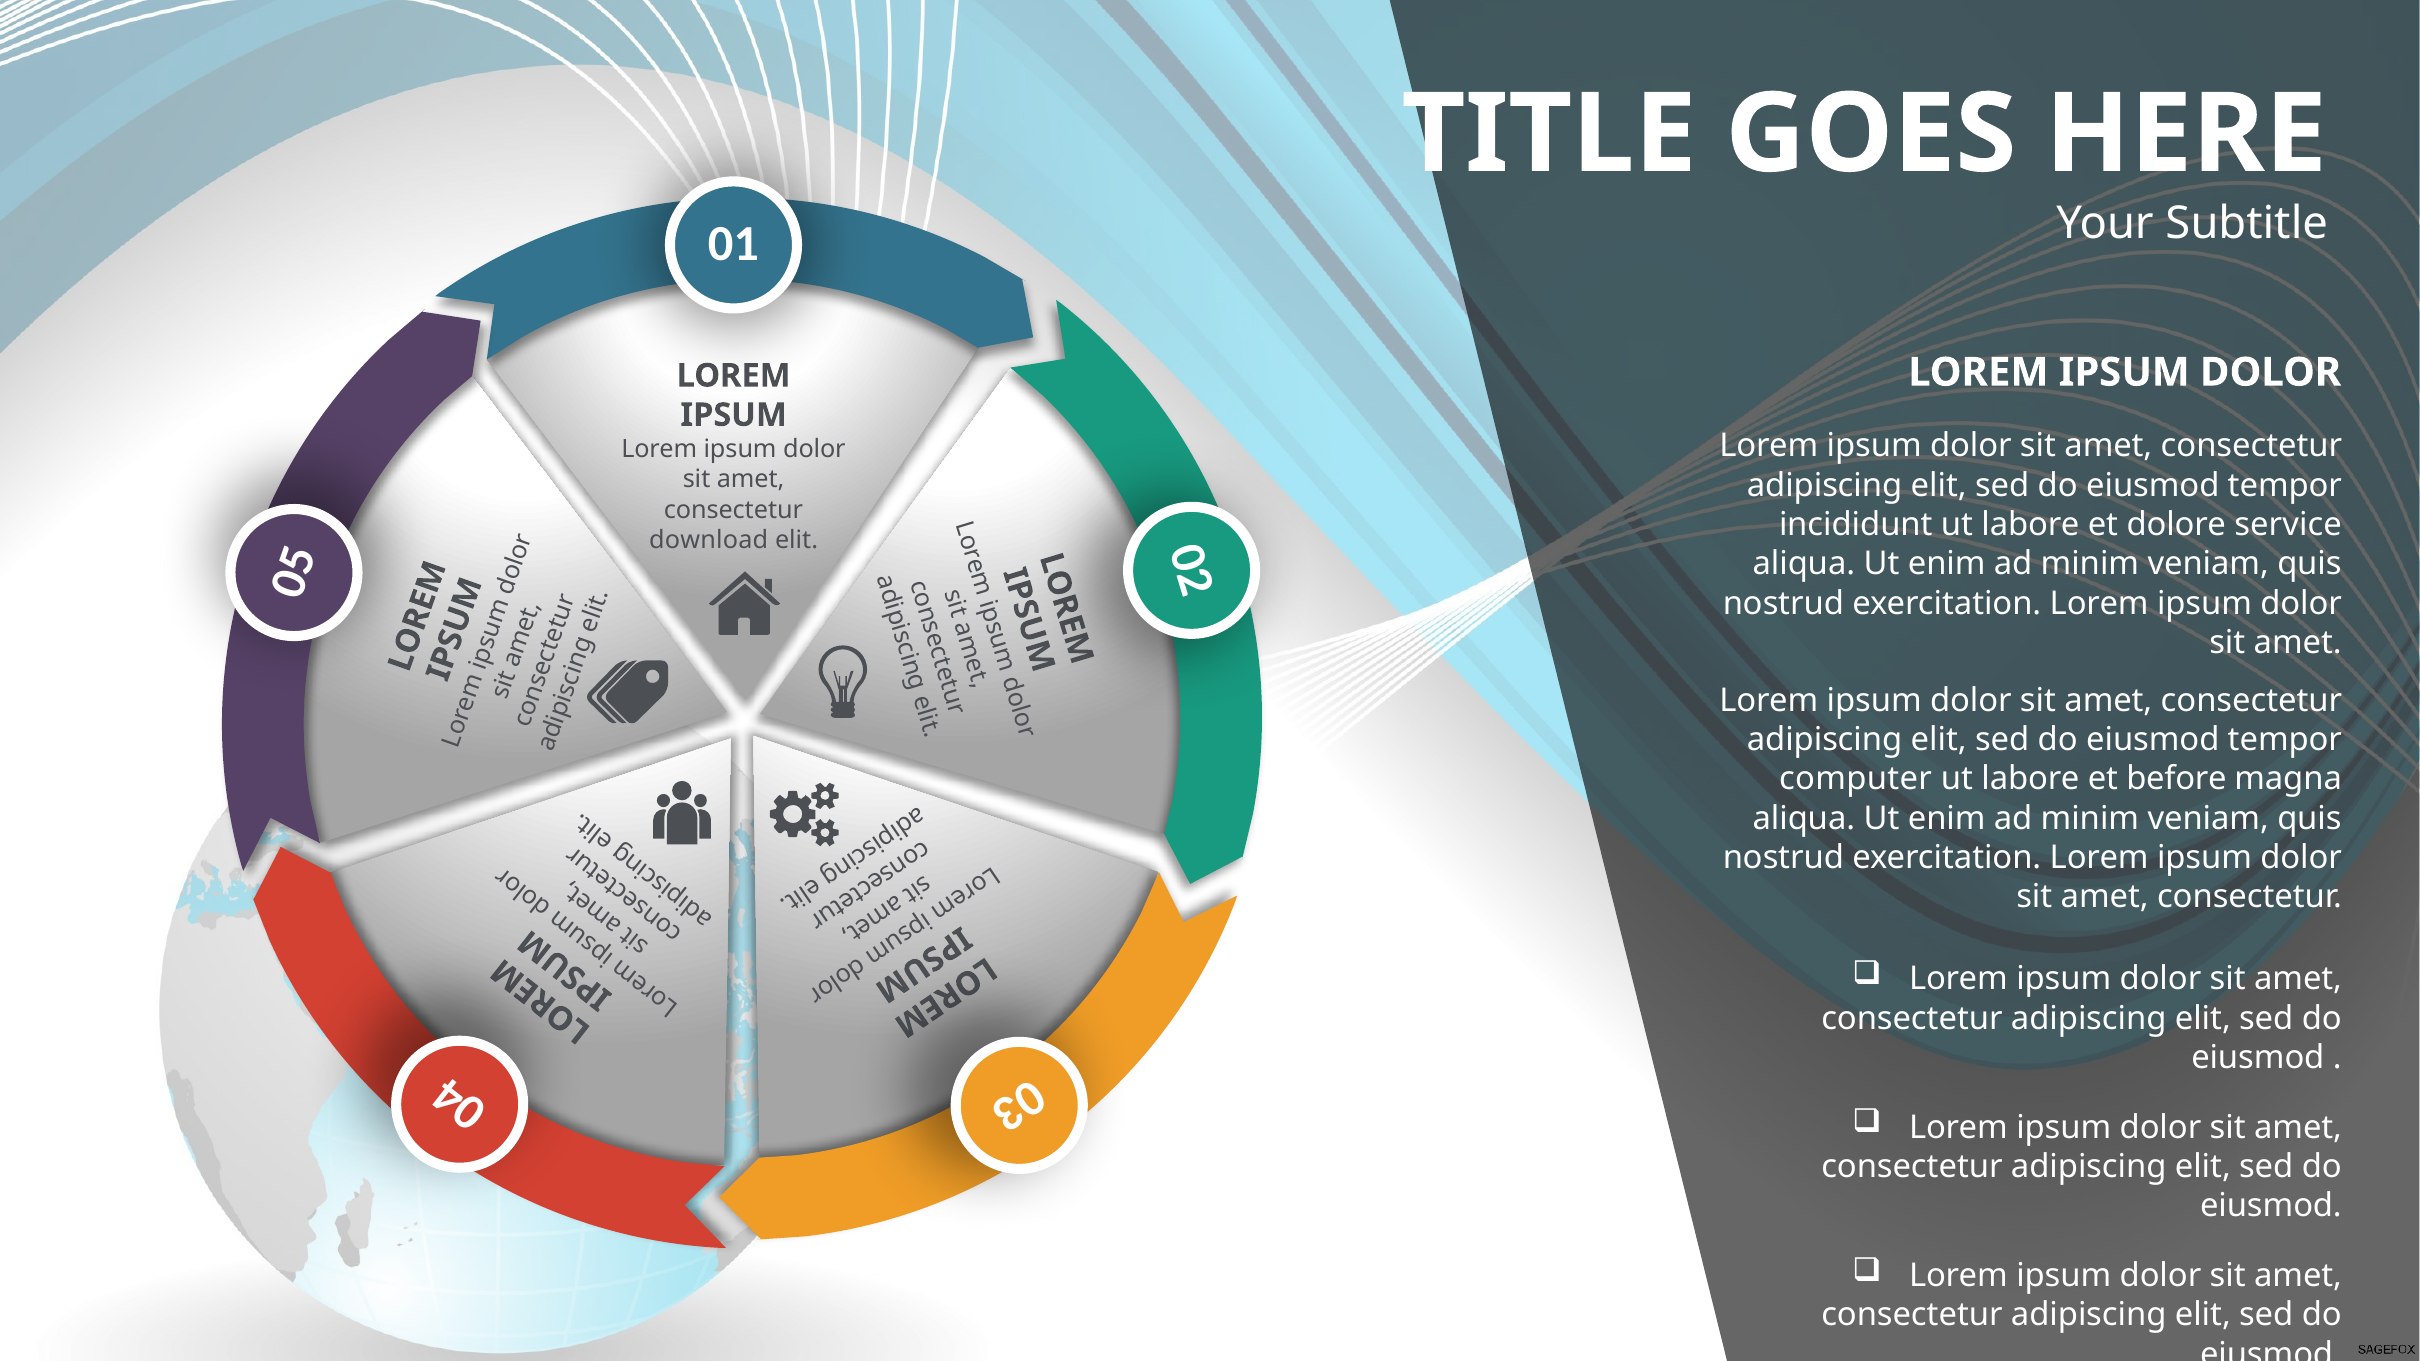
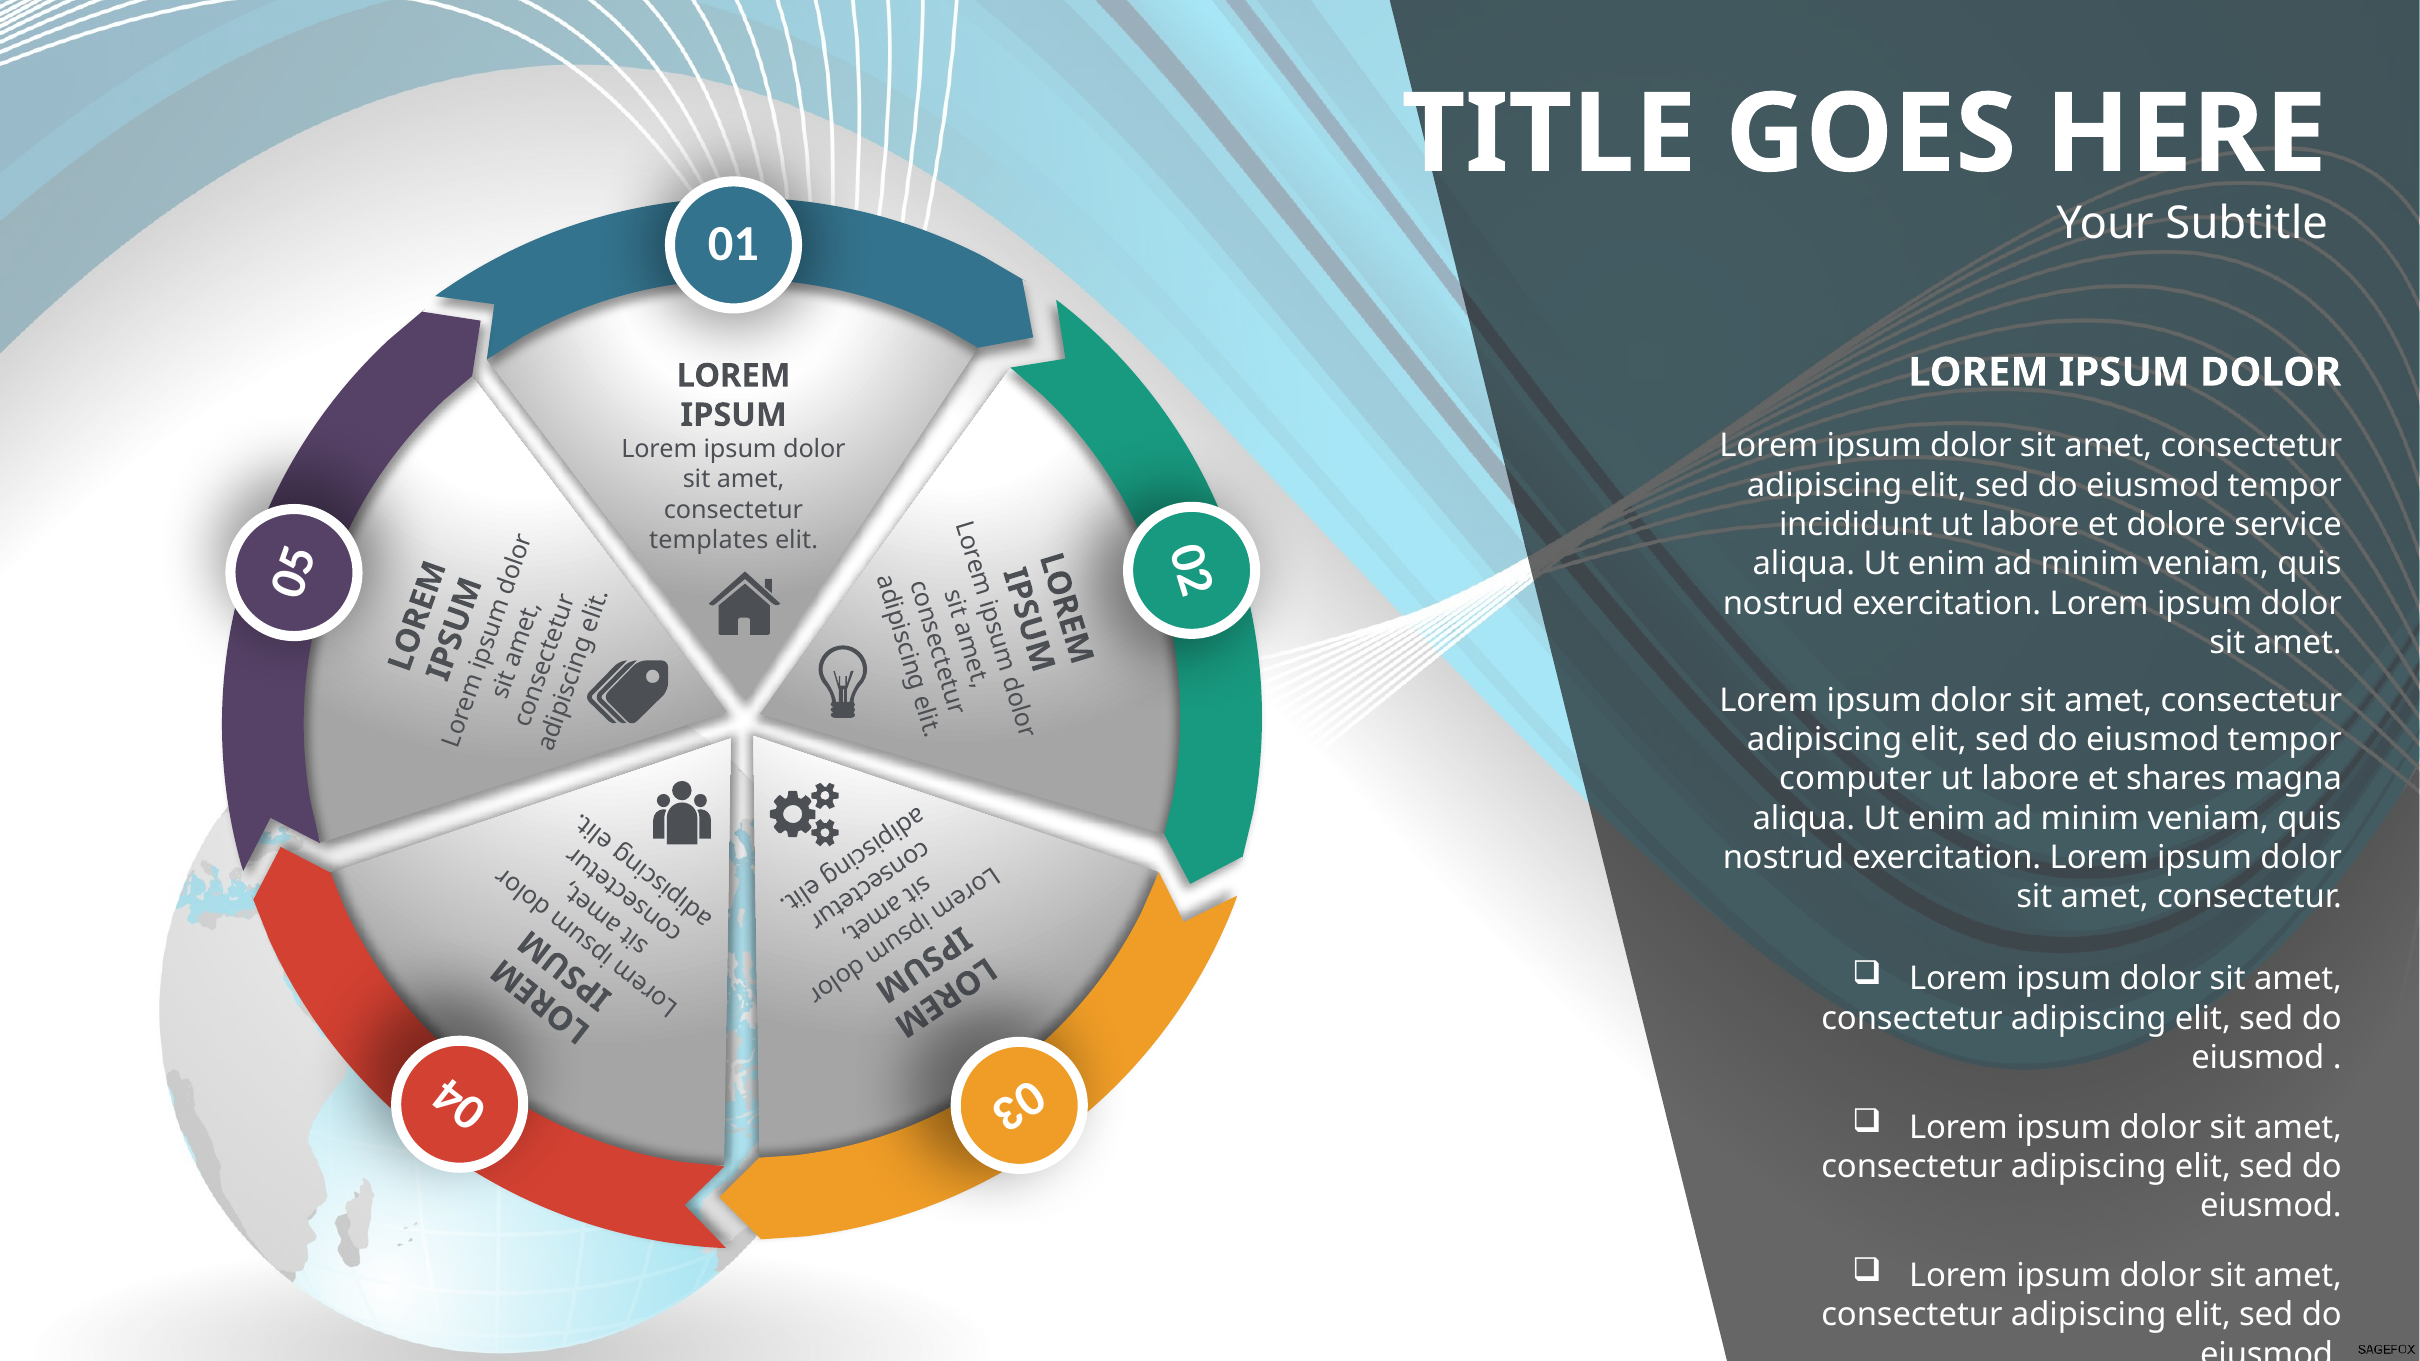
download: download -> templates
before: before -> shares
